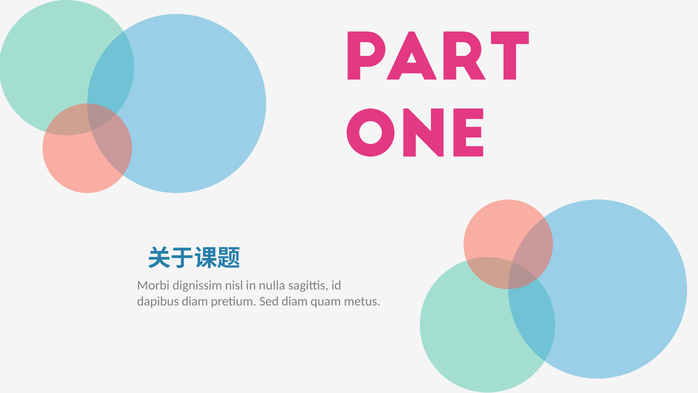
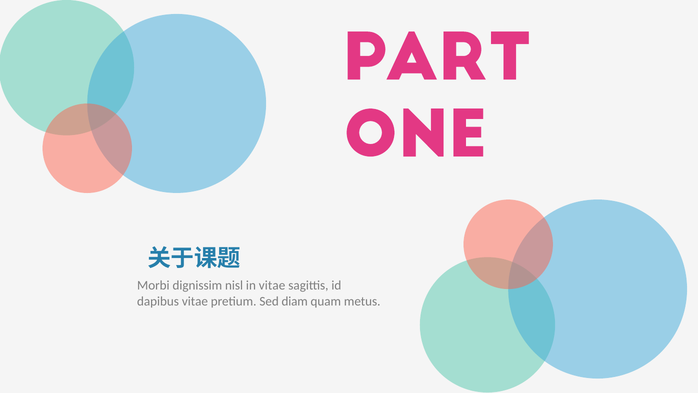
in nulla: nulla -> vitae
dapibus diam: diam -> vitae
